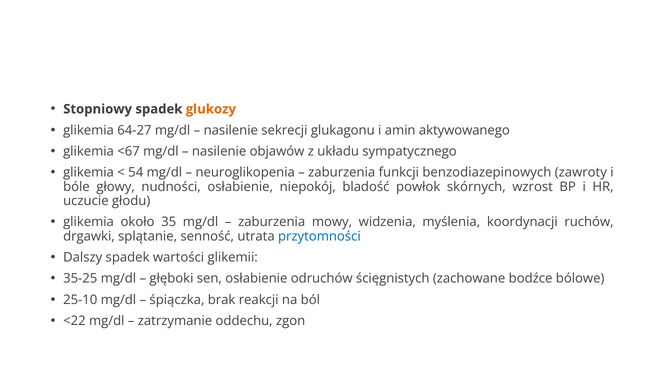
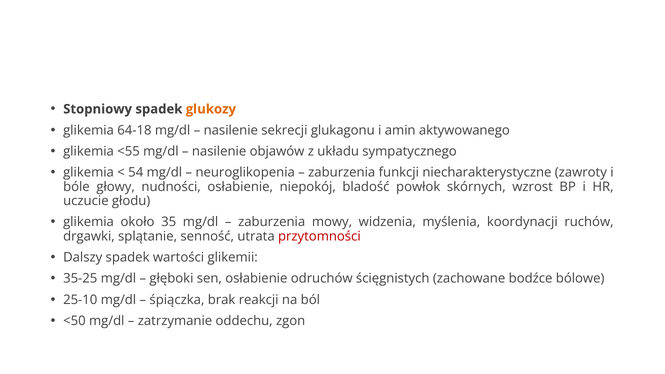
64-27: 64-27 -> 64-18
<67: <67 -> <55
benzodiazepinowych: benzodiazepinowych -> niecharakterystyczne
przytomności colour: blue -> red
<22: <22 -> <50
